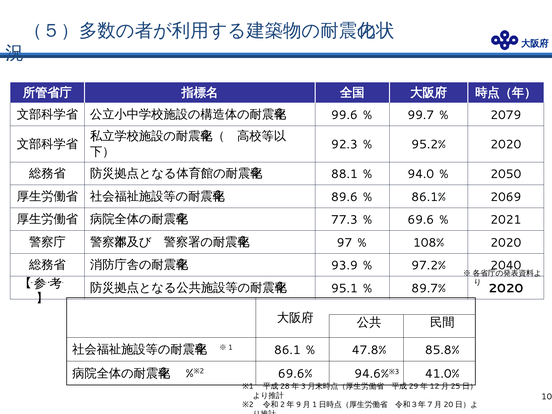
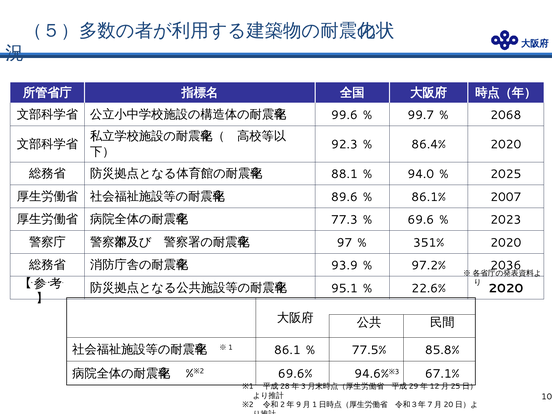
2079: 2079 -> 2068
95.2%: 95.2% -> 86.4%
2050: 2050 -> 2025
2069: 2069 -> 2007
2021: 2021 -> 2023
108%: 108% -> 351%
2040: 2040 -> 2036
89.7%: 89.7% -> 22.6%
47.8%: 47.8% -> 77.5%
41.0%: 41.0% -> 67.1%
